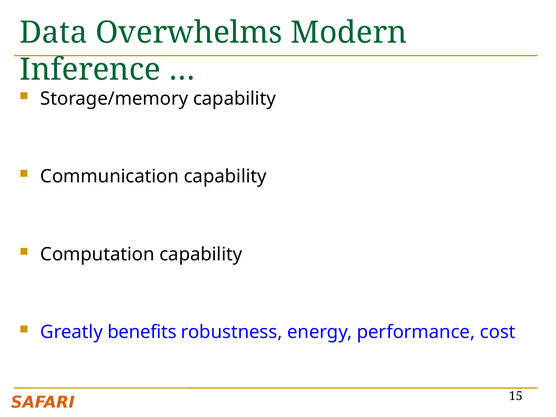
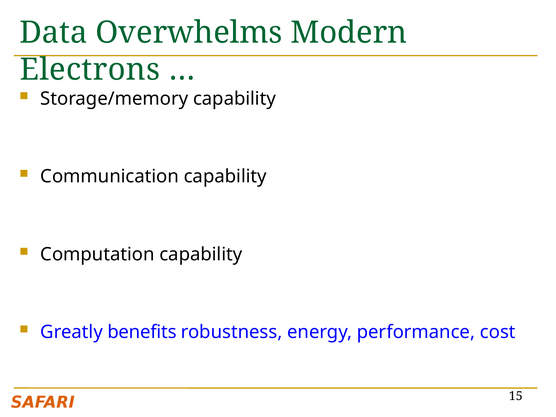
Inference: Inference -> Electrons
